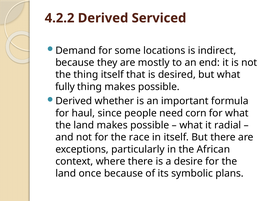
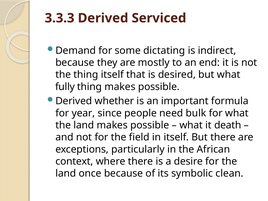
4.2.2: 4.2.2 -> 3.3.3
locations: locations -> dictating
haul: haul -> year
corn: corn -> bulk
radial: radial -> death
race: race -> field
plans: plans -> clean
